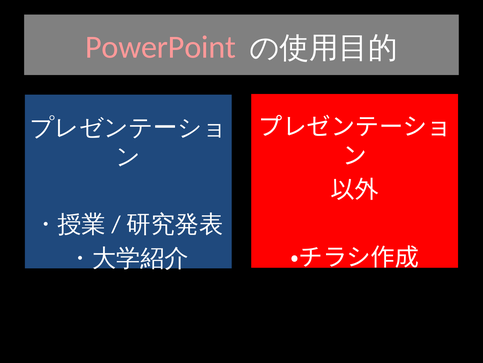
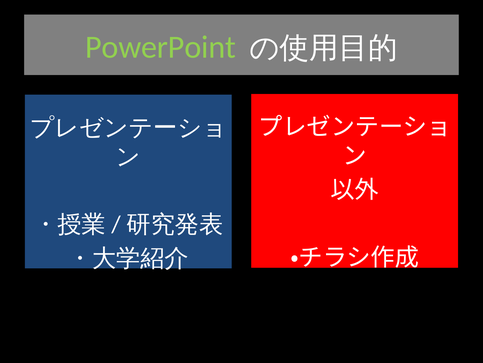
PowerPoint colour: pink -> light green
